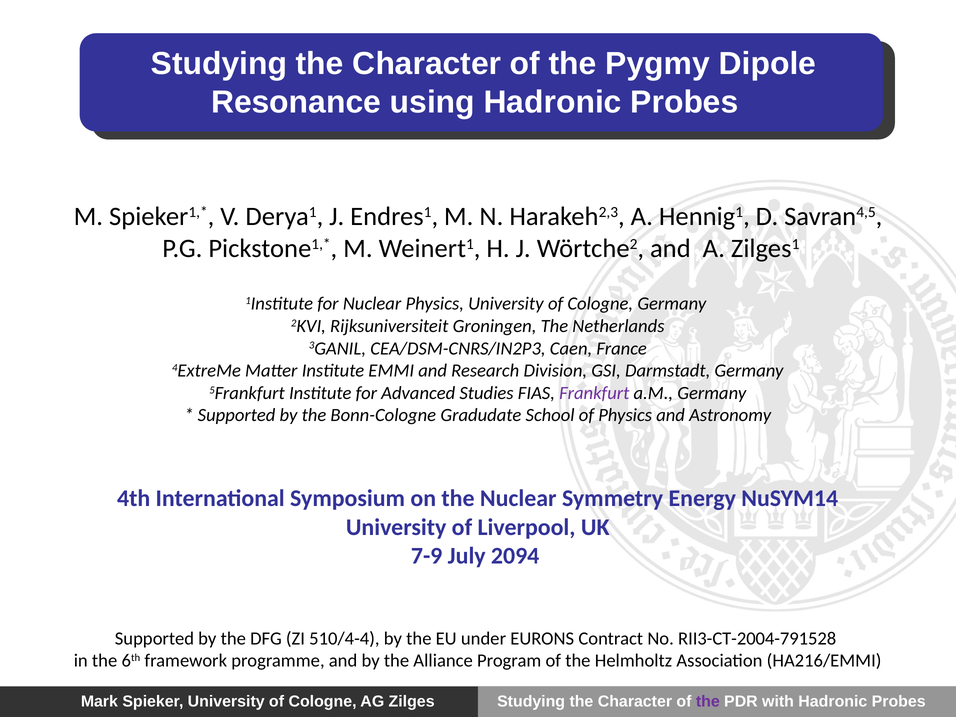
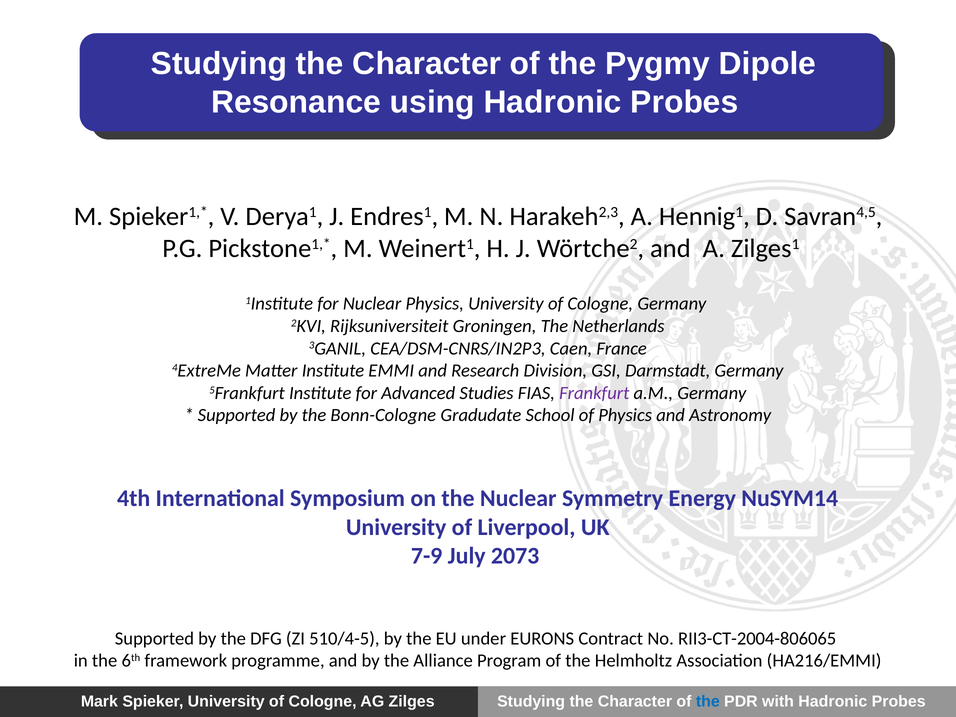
2094: 2094 -> 2073
510/4-4: 510/4-4 -> 510/4-5
RII3-CT-2004-791528: RII3-CT-2004-791528 -> RII3-CT-2004-806065
the at (708, 702) colour: purple -> blue
